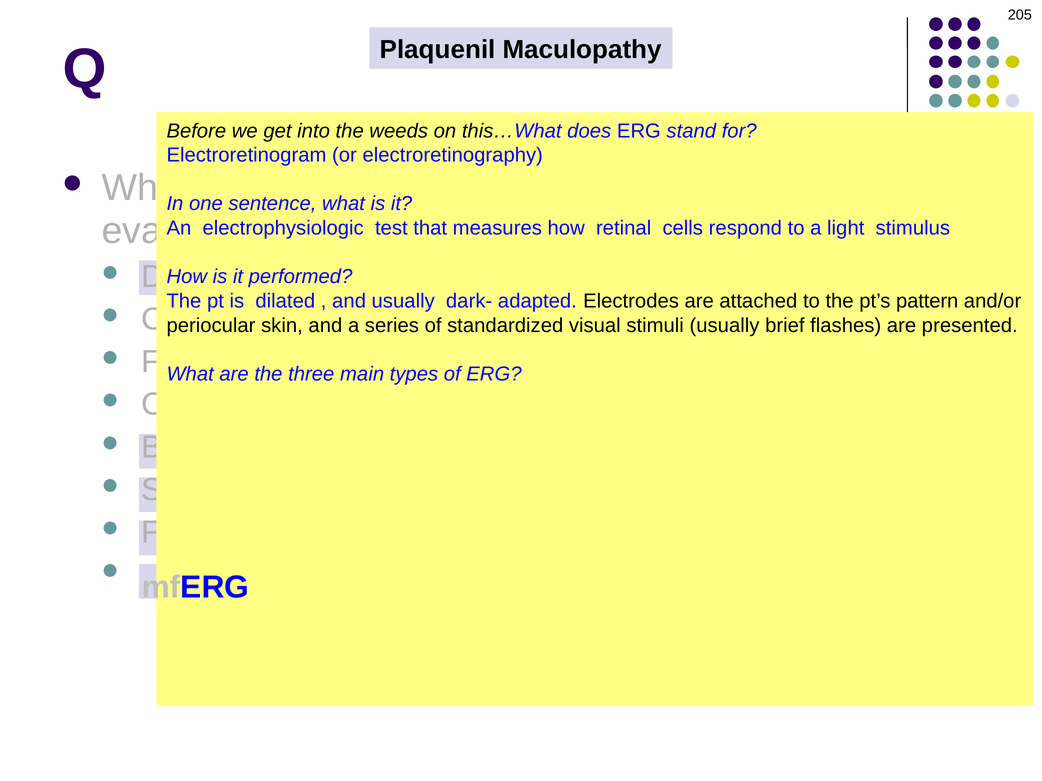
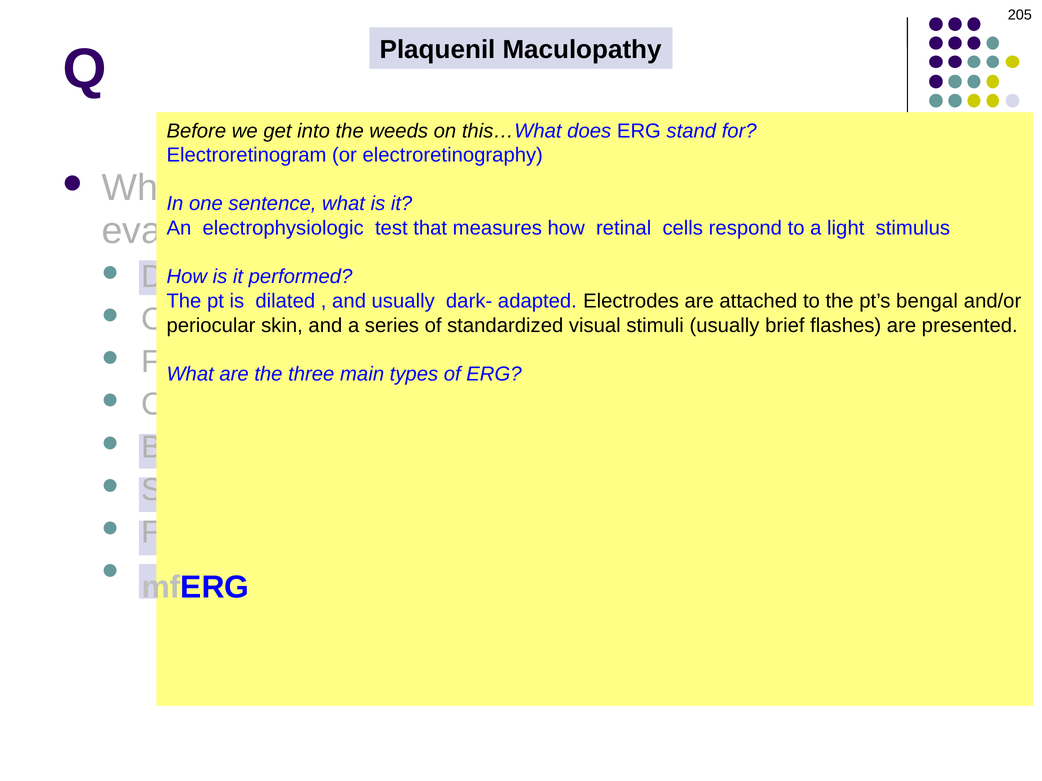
pt’s pattern: pattern -> bengal
